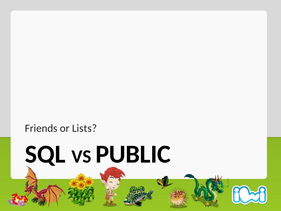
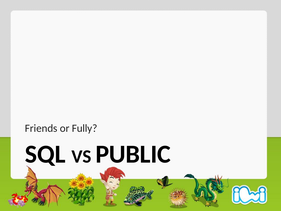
Lists: Lists -> Fully
